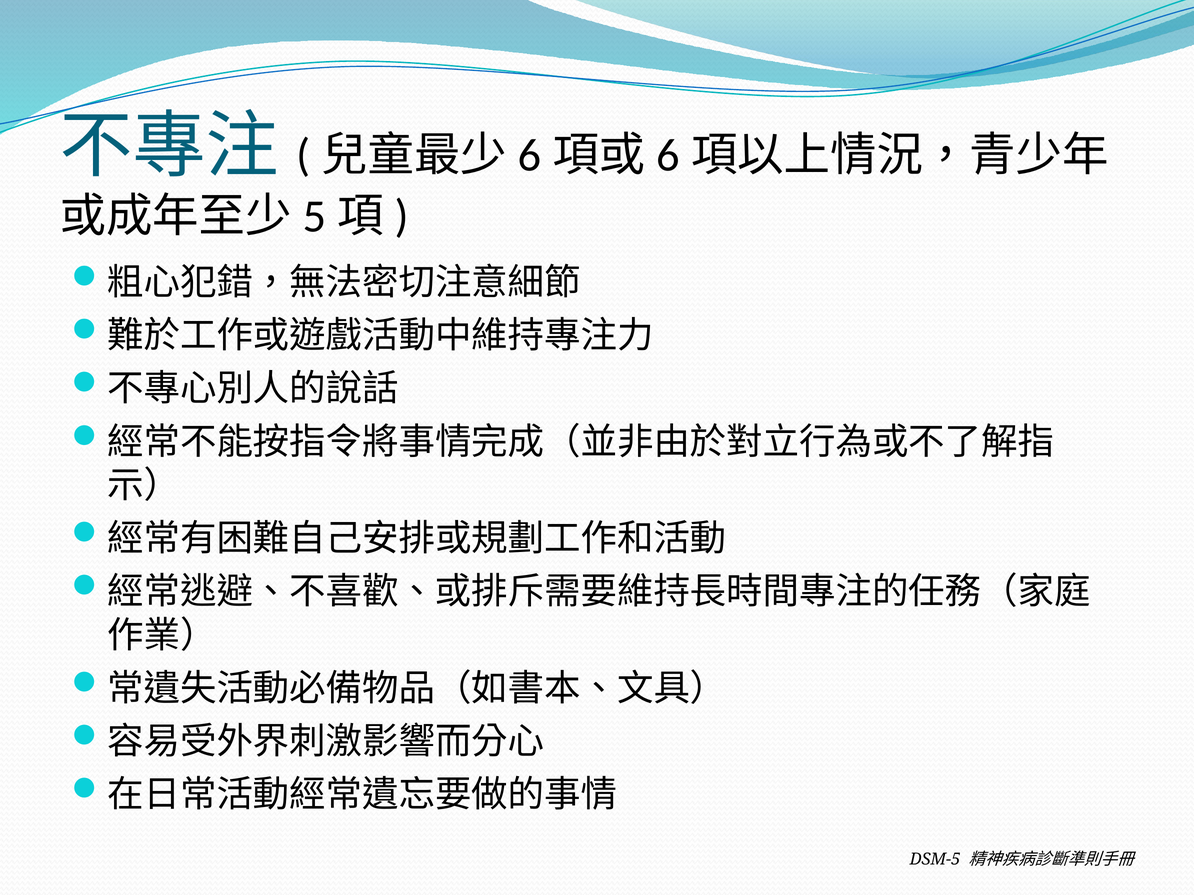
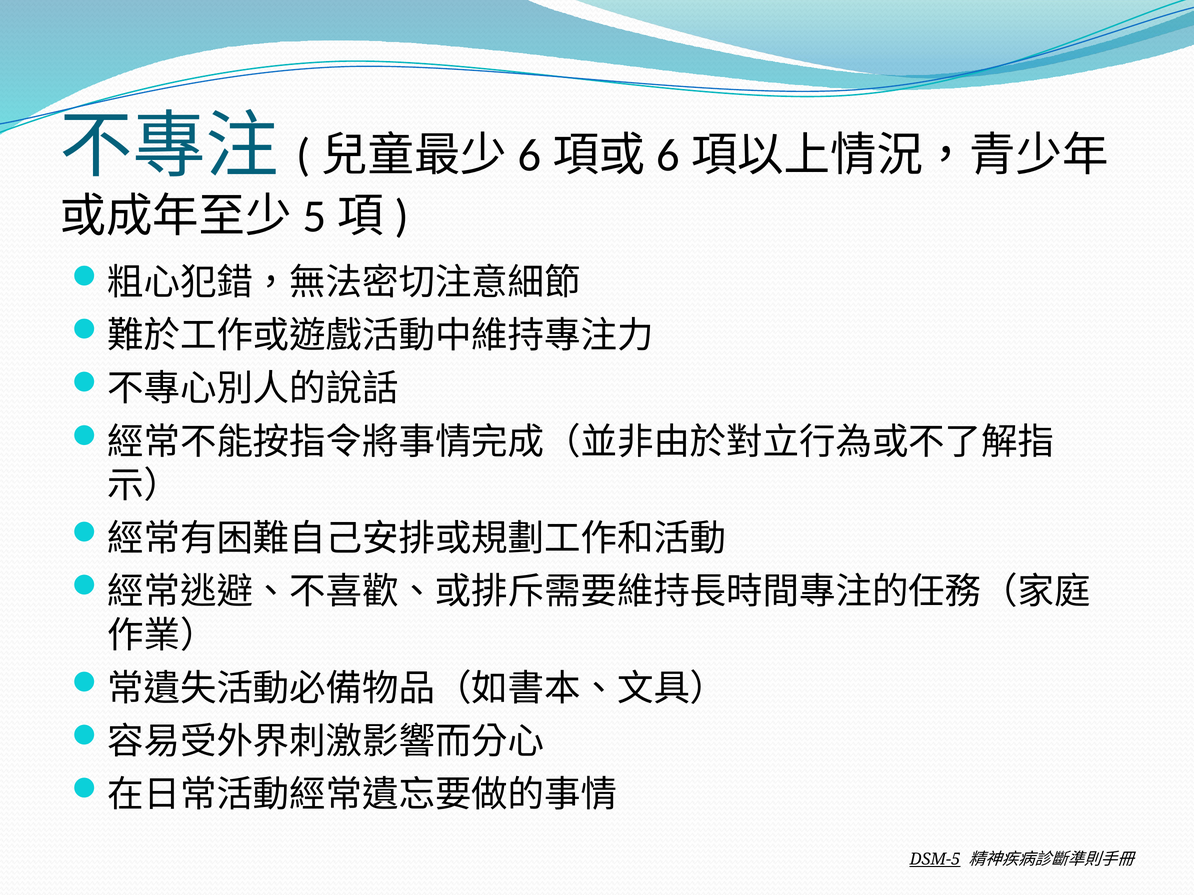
DSM-5 underline: none -> present
